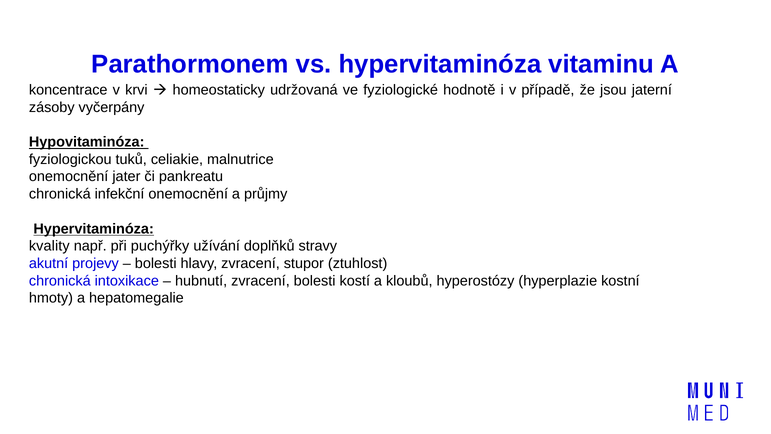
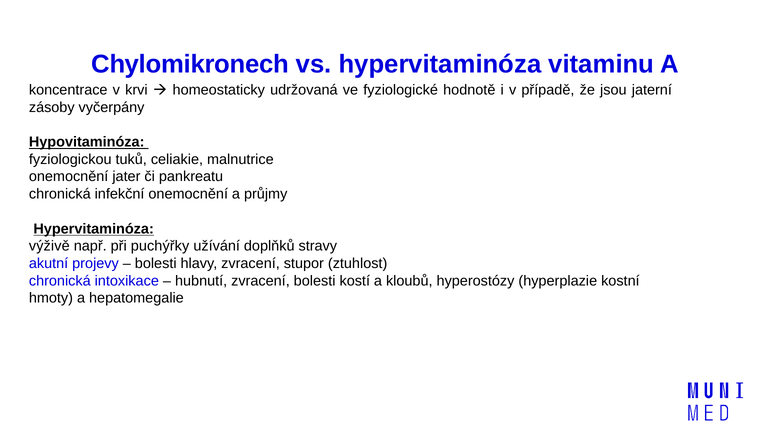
Parathormonem: Parathormonem -> Chylomikronech
kvality: kvality -> výživě
